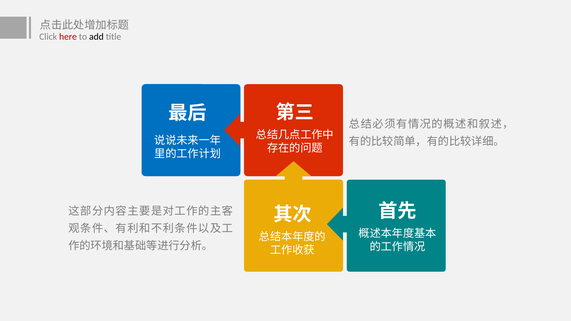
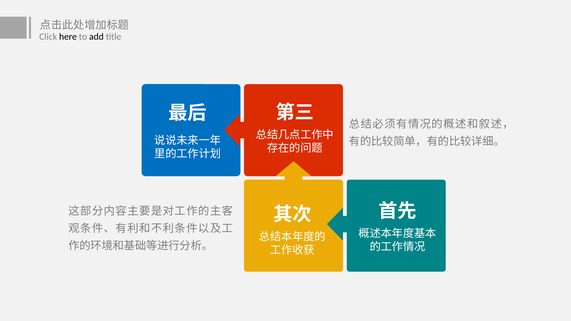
here colour: red -> black
